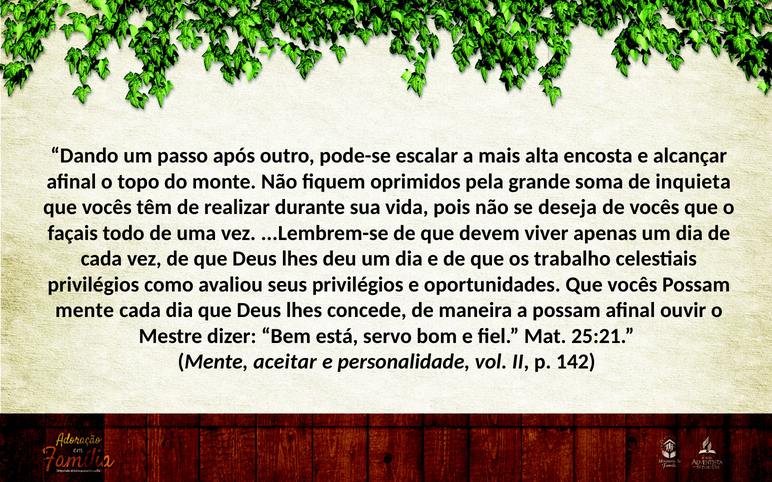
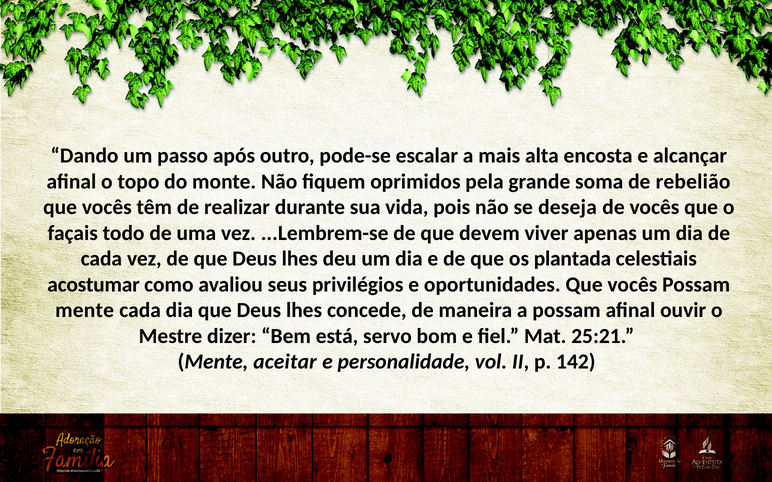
inquieta: inquieta -> rebelião
trabalho: trabalho -> plantada
privilégios at (93, 285): privilégios -> acostumar
